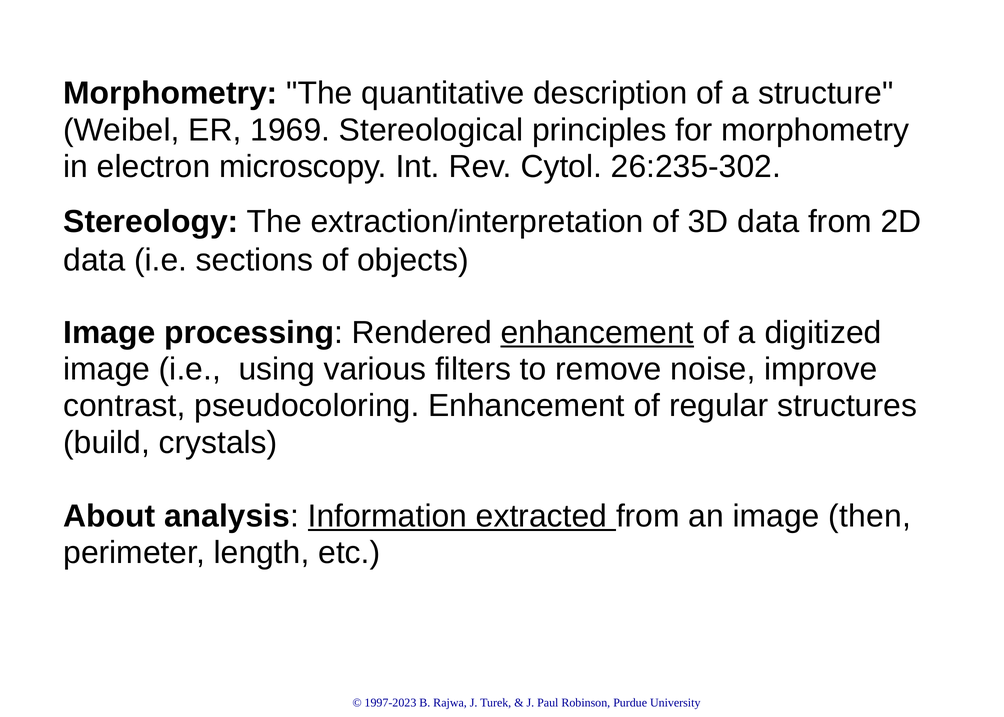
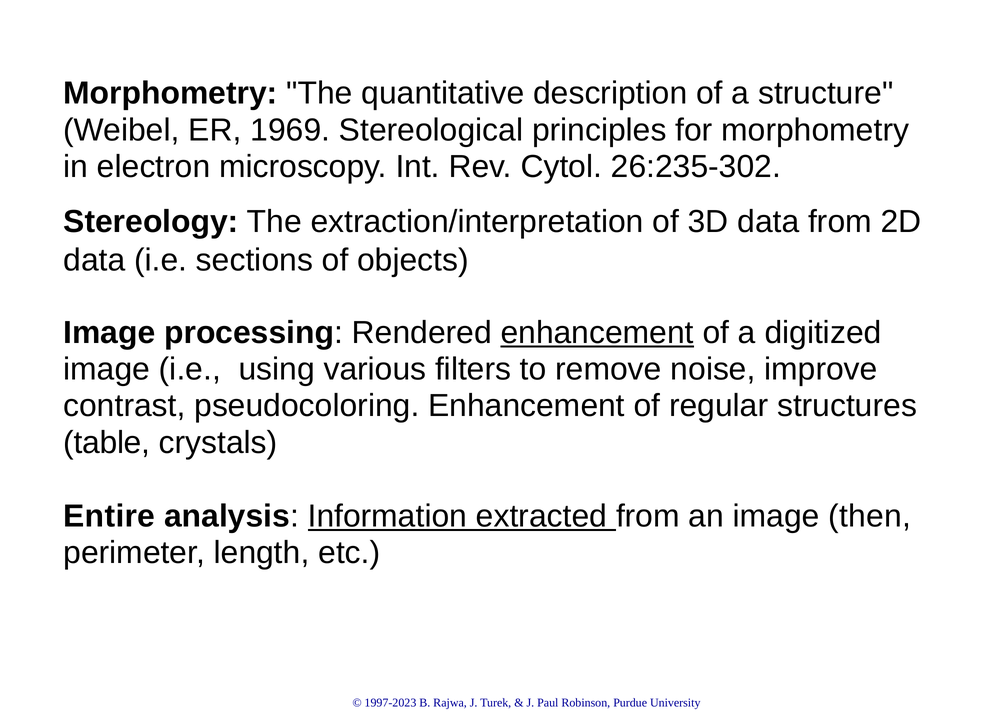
build: build -> table
About: About -> Entire
